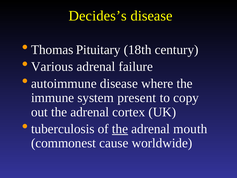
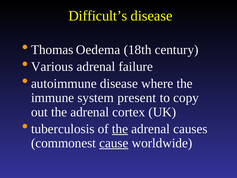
Decides’s: Decides’s -> Difficult’s
Pituitary: Pituitary -> Oedema
mouth: mouth -> causes
cause underline: none -> present
